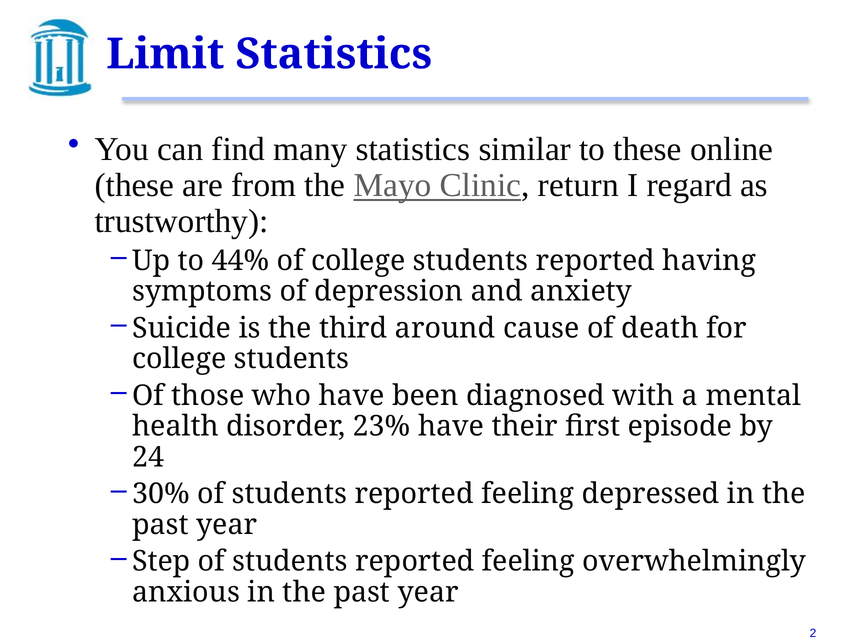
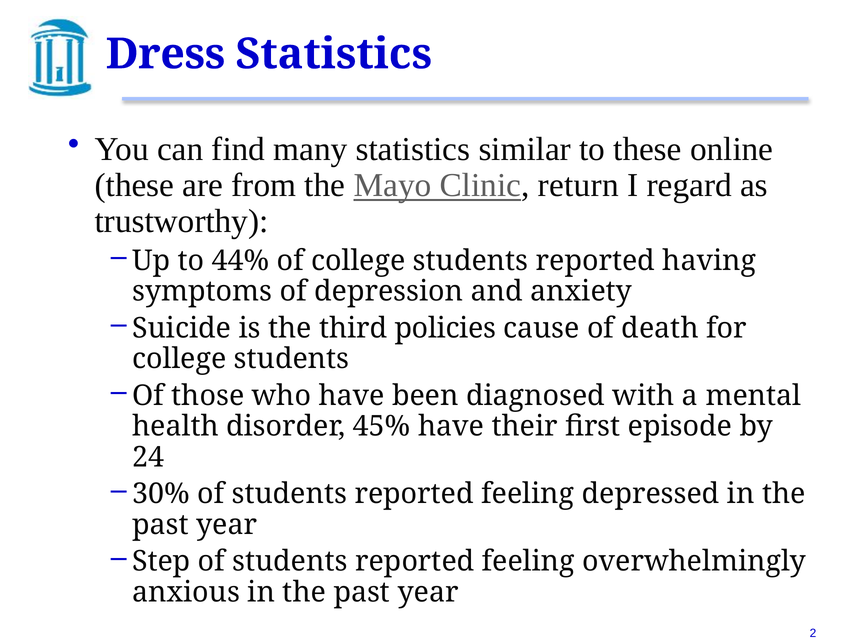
Limit: Limit -> Dress
around: around -> policies
23%: 23% -> 45%
